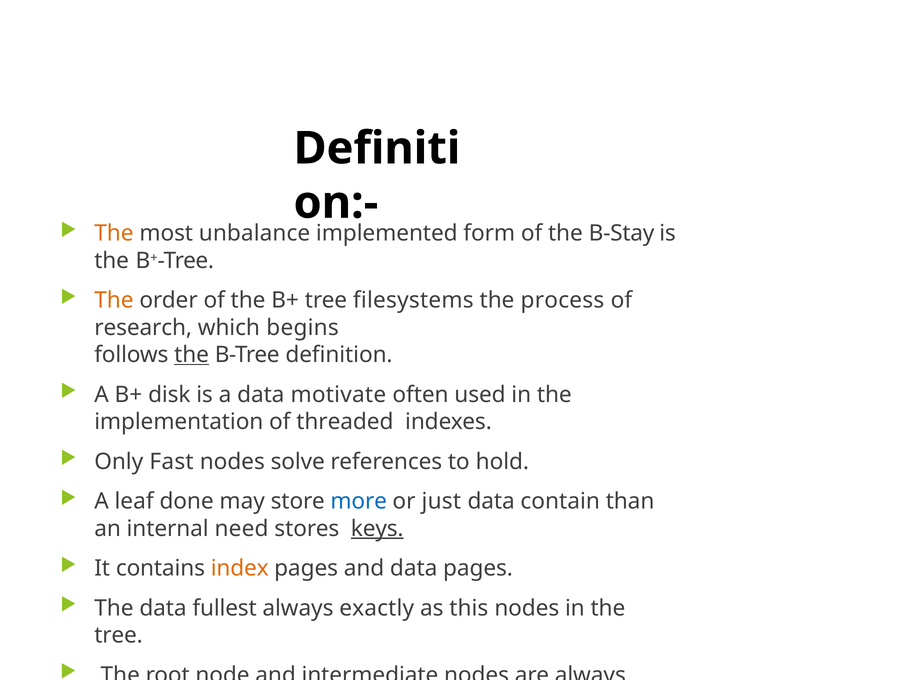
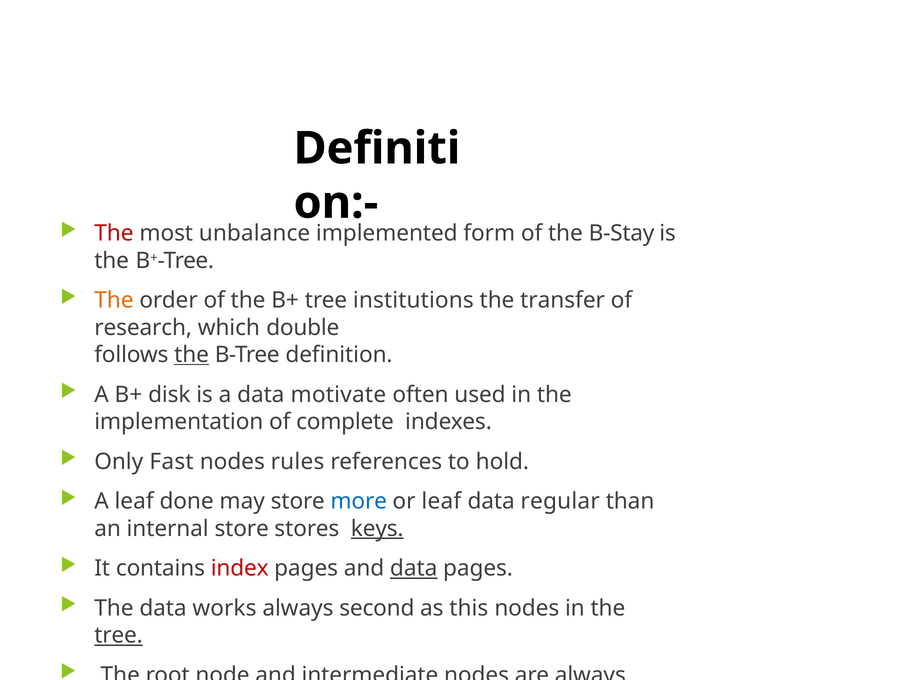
The at (114, 233) colour: orange -> red
filesystems: filesystems -> institutions
process: process -> transfer
begins: begins -> double
threaded: threaded -> complete
solve: solve -> rules
or just: just -> leaf
contain: contain -> regular
internal need: need -> store
index at (240, 568) colour: orange -> red
data at (414, 568) underline: none -> present
fullest: fullest -> works
exactly: exactly -> second
tree at (119, 635) underline: none -> present
